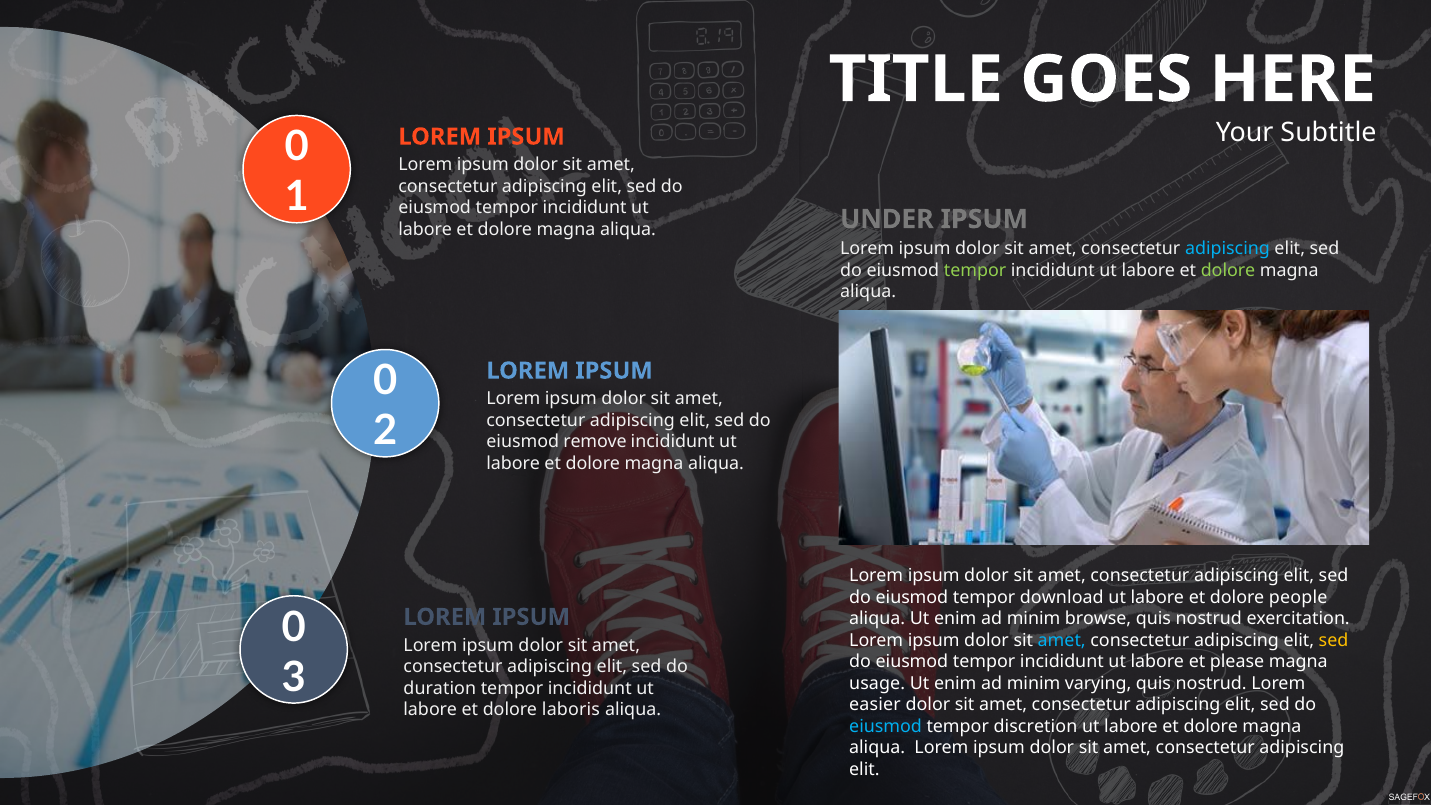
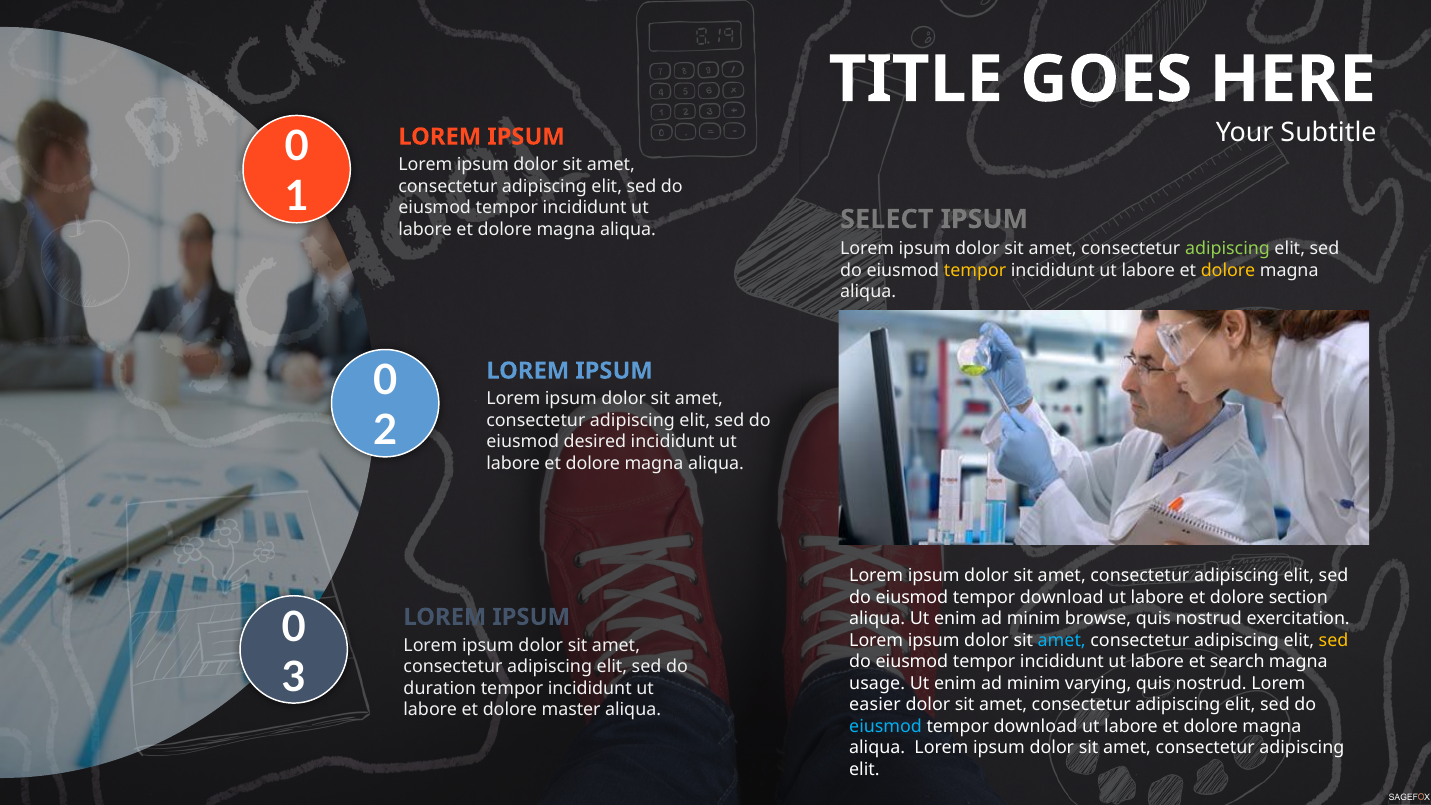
UNDER: UNDER -> SELECT
adipiscing at (1227, 249) colour: light blue -> light green
tempor at (975, 270) colour: light green -> yellow
dolore at (1228, 270) colour: light green -> yellow
remove: remove -> desired
people: people -> section
please: please -> search
laboris: laboris -> master
discretion at (1035, 726): discretion -> download
